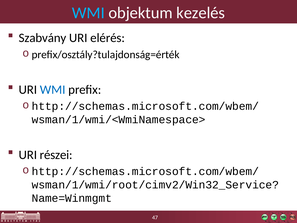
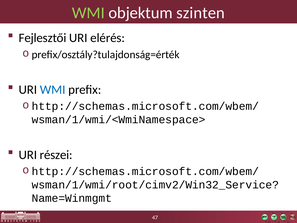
WMI at (88, 13) colour: light blue -> light green
kezelés: kezelés -> szinten
Szabvány: Szabvány -> Fejlesztői
